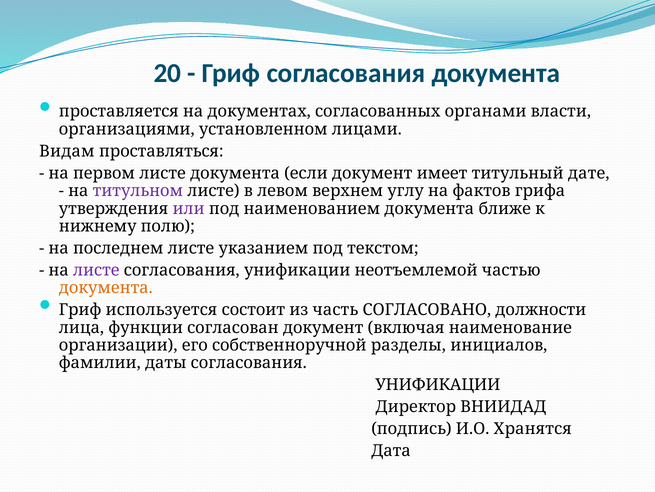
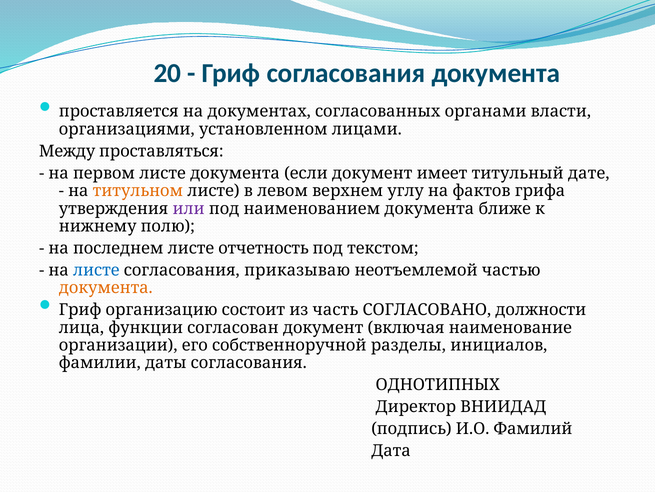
Видам: Видам -> Между
титульном colour: purple -> orange
указанием: указанием -> отчетность
листе at (96, 270) colour: purple -> blue
унификации at (297, 270): унификации -> приказываю
используется: используется -> организацию
УНИФИКАЦИИ at (438, 384): УНИФИКАЦИИ -> ОДНОТИПНЫХ
Хранятся: Хранятся -> Фамилий
